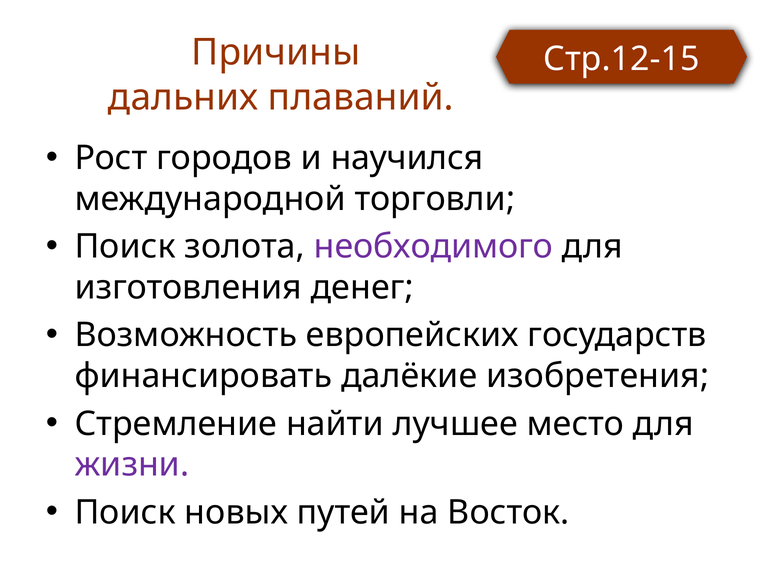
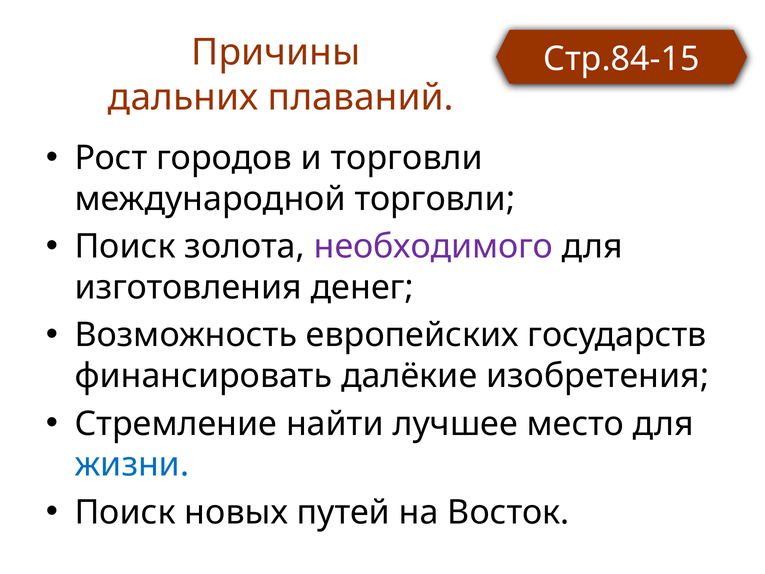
Стр.12-15: Стр.12-15 -> Стр.84-15
и научился: научился -> торговли
жизни colour: purple -> blue
